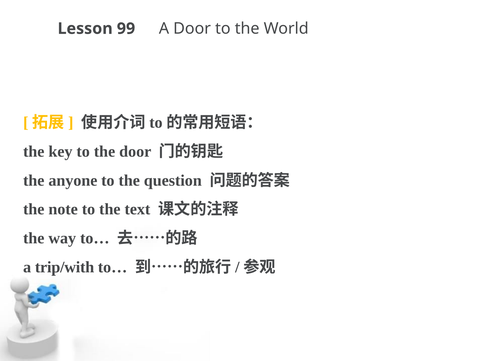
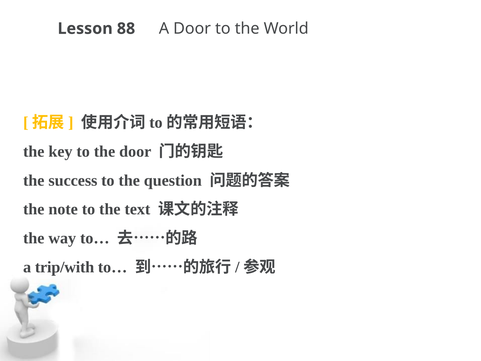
99: 99 -> 88
anyone: anyone -> success
